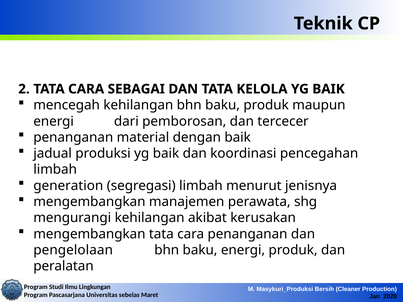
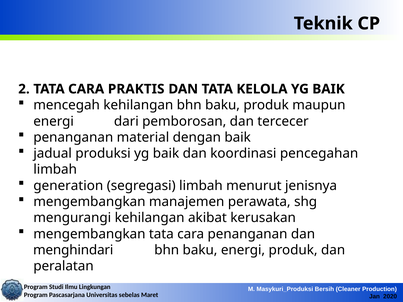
SEBAGAI: SEBAGAI -> PRAKTIS
pengelolaan: pengelolaan -> menghindari
